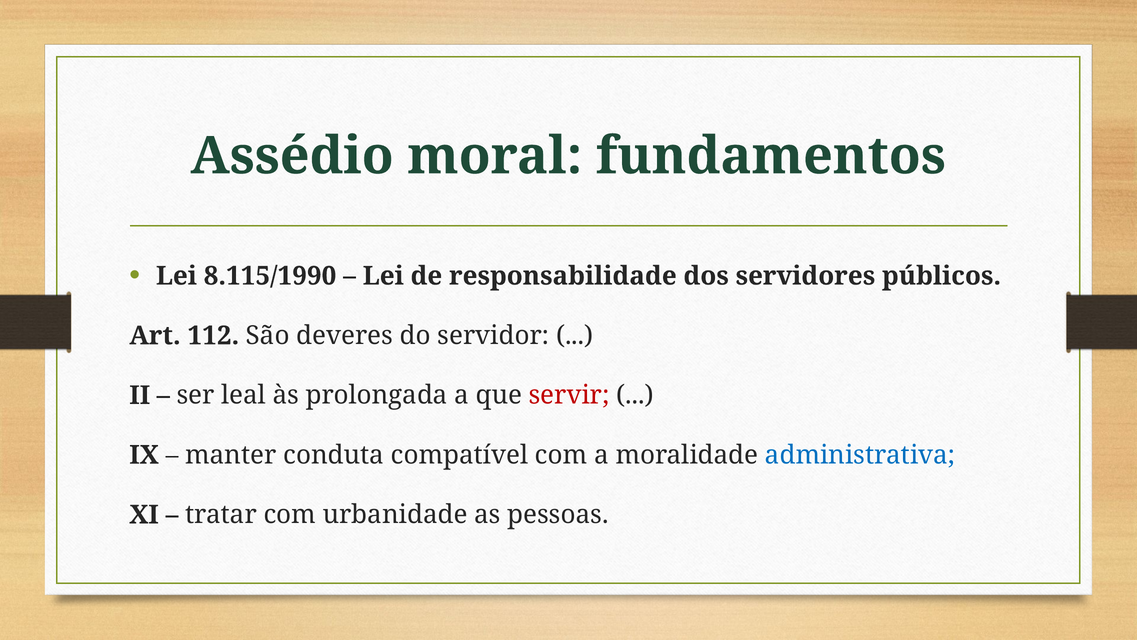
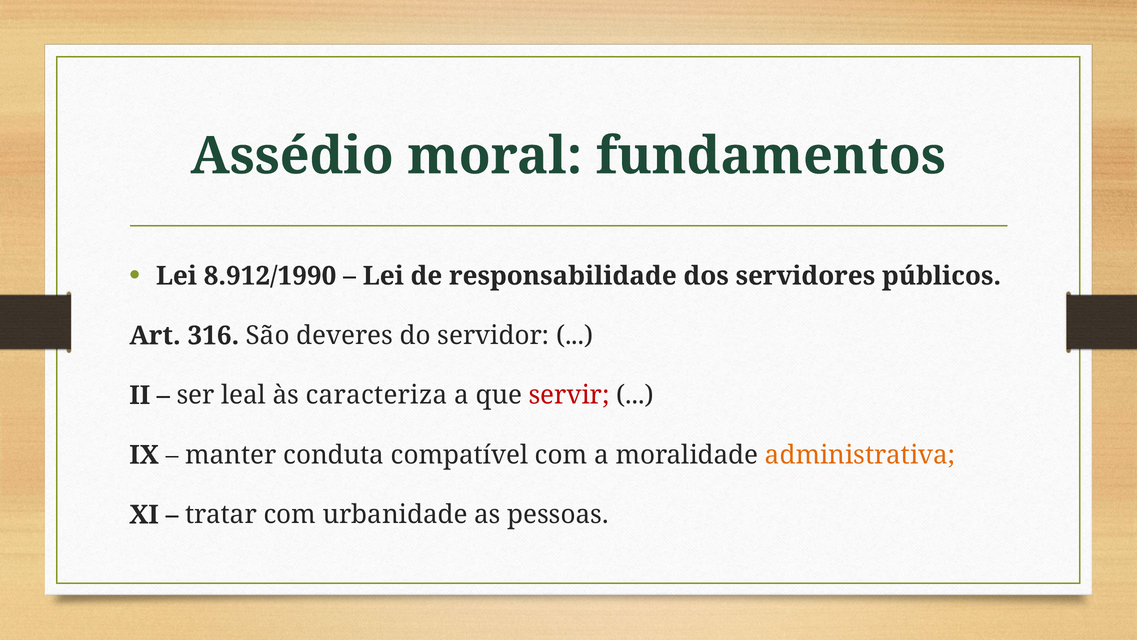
8.115/1990: 8.115/1990 -> 8.912/1990
112: 112 -> 316
prolongada: prolongada -> caracteriza
administrativa colour: blue -> orange
